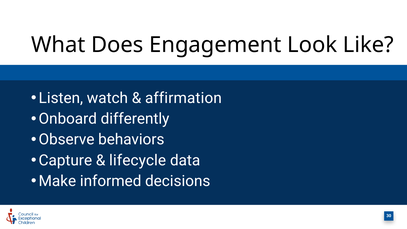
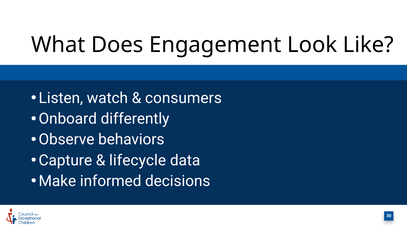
affirmation: affirmation -> consumers
